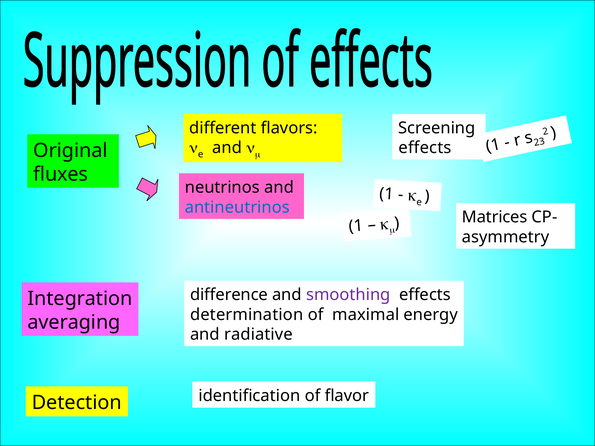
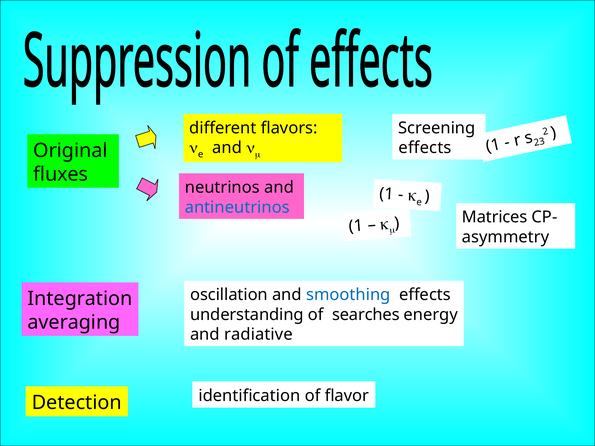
difference: difference -> oscillation
smoothing colour: purple -> blue
determination: determination -> understanding
maximal: maximal -> searches
